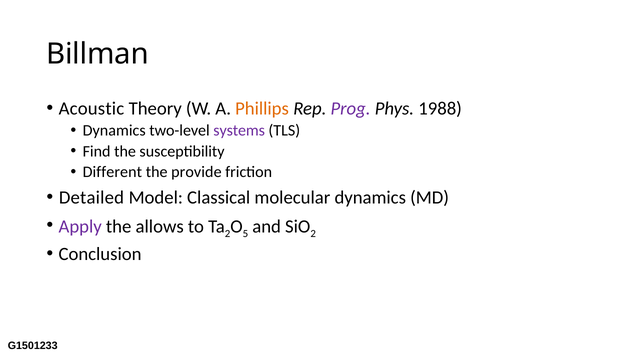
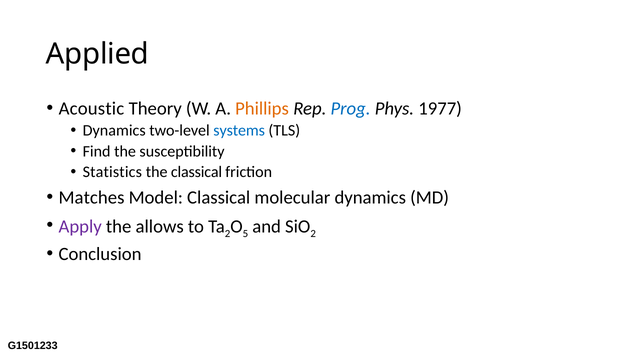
Billman: Billman -> Applied
Prog colour: purple -> blue
1988: 1988 -> 1977
systems colour: purple -> blue
Different: Different -> Statistics
the provide: provide -> classical
Detailed: Detailed -> Matches
